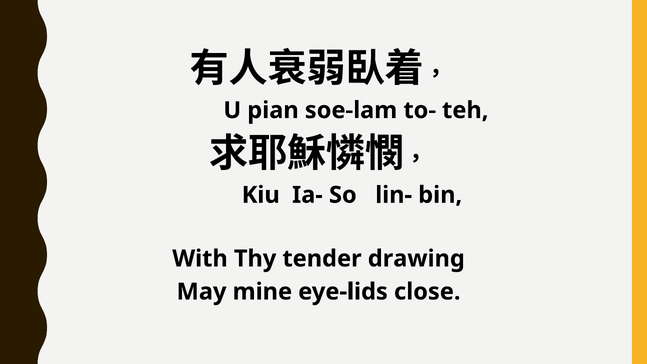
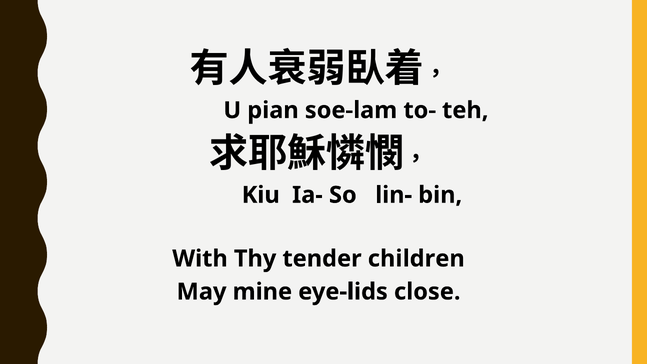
drawing: drawing -> children
